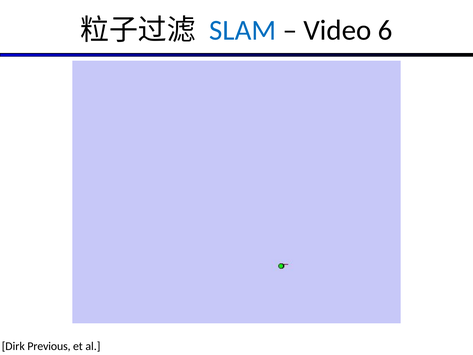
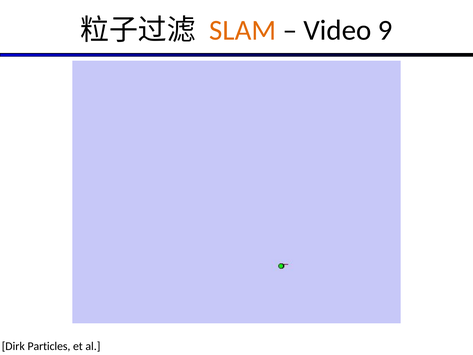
SLAM colour: blue -> orange
6: 6 -> 9
Previous: Previous -> Particles
